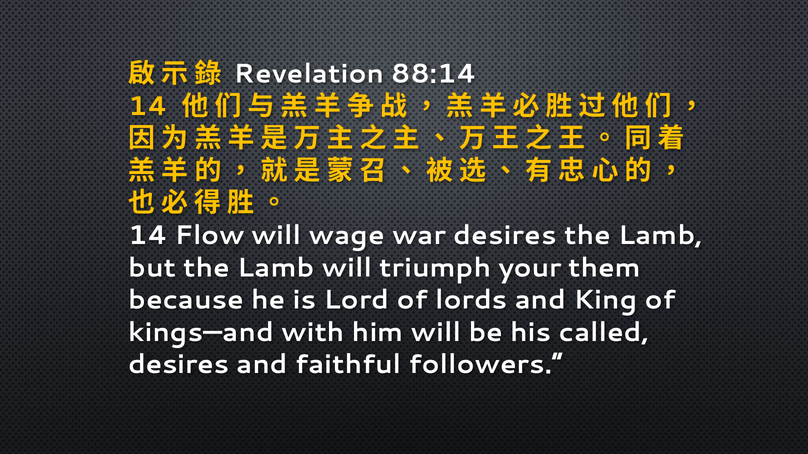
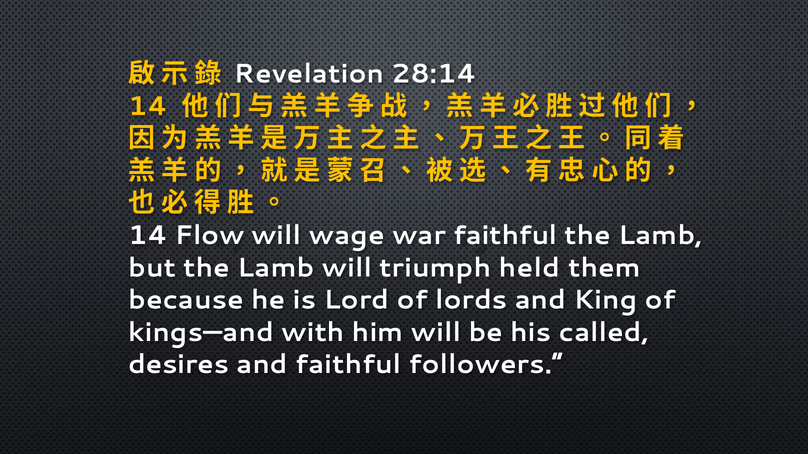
88:14: 88:14 -> 28:14
war desires: desires -> faithful
your: your -> held
